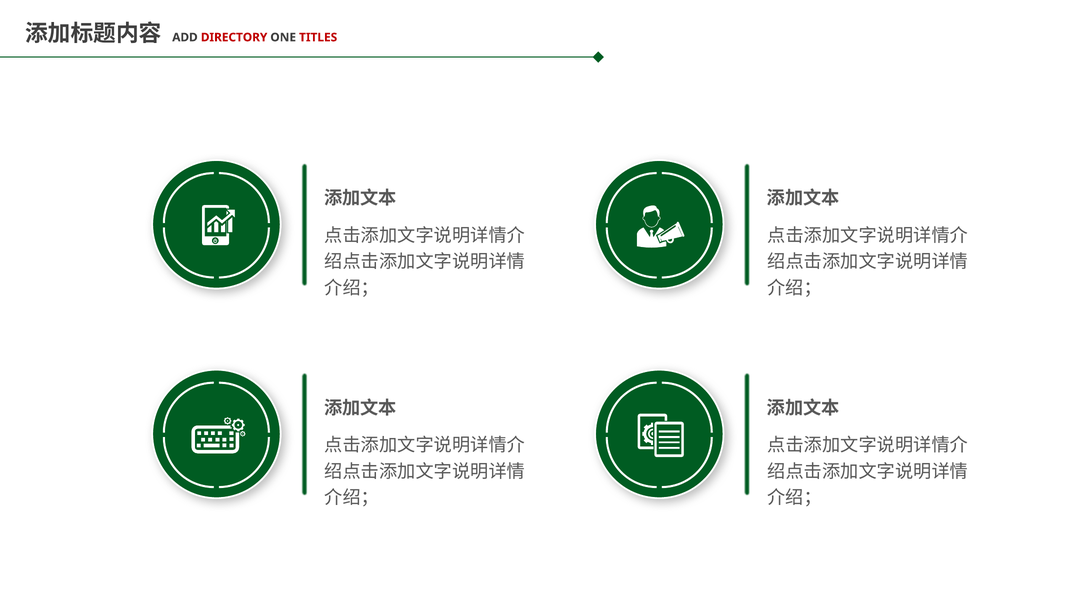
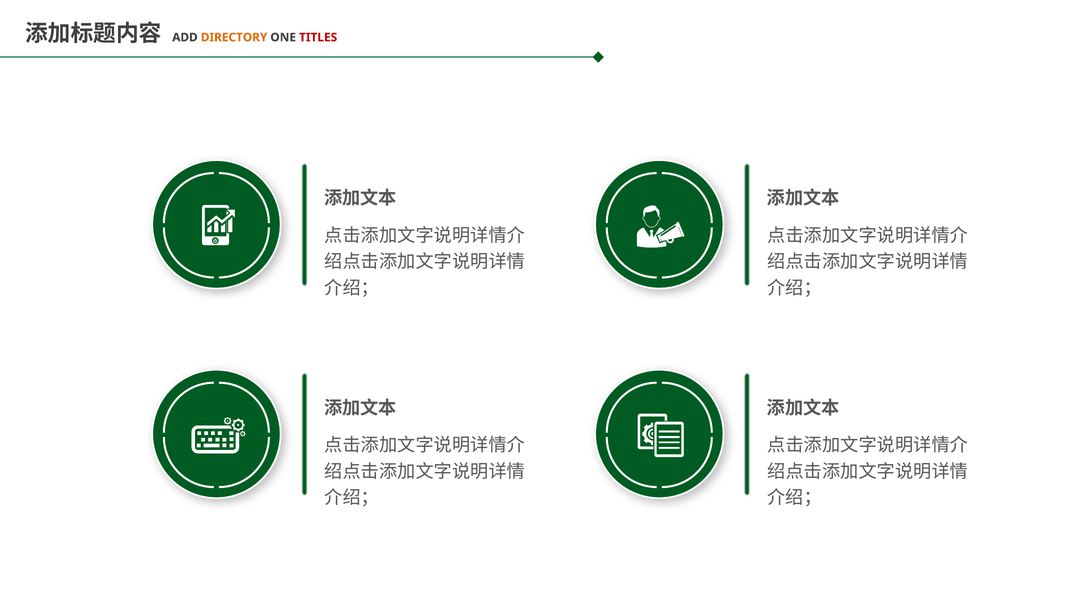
DIRECTORY colour: red -> orange
